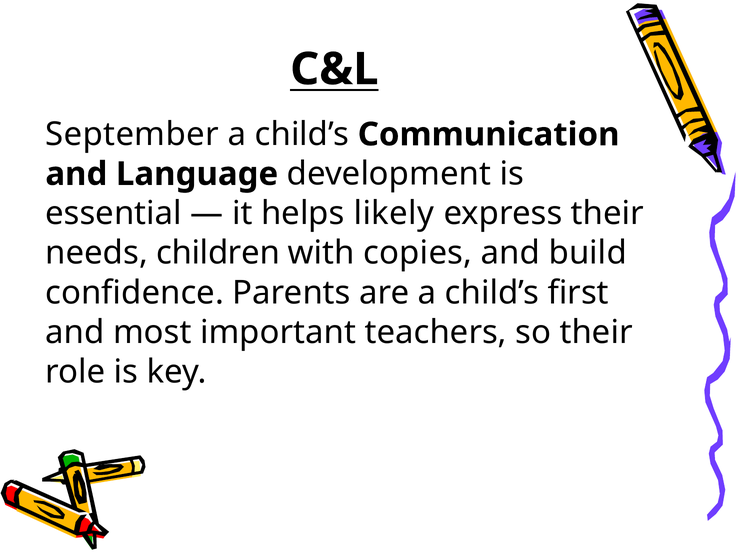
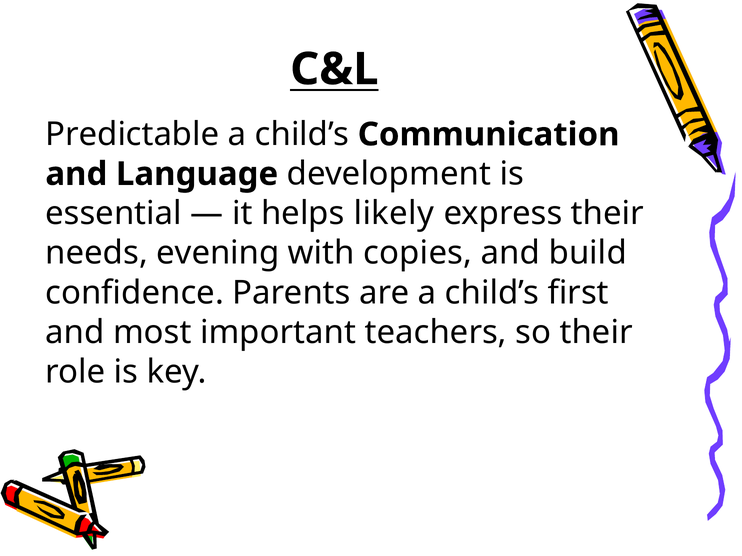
September: September -> Predictable
children: children -> evening
